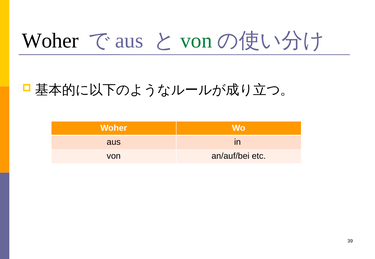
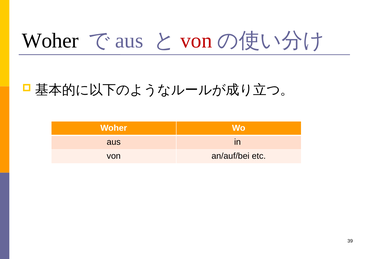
von at (196, 41) colour: green -> red
